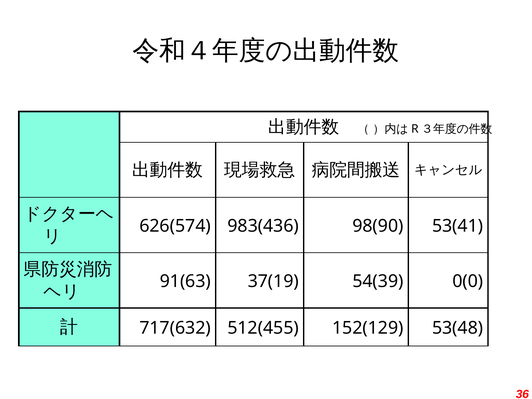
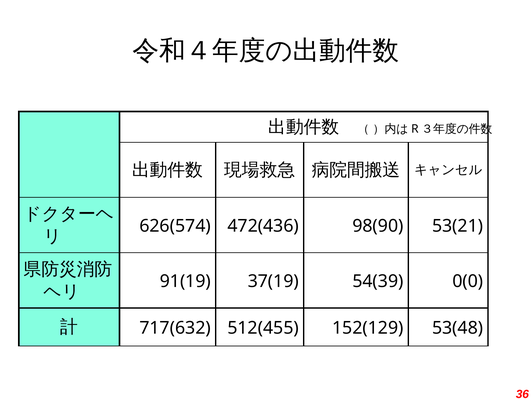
983(436: 983(436 -> 472(436
53(41: 53(41 -> 53(21
91(63: 91(63 -> 91(19
